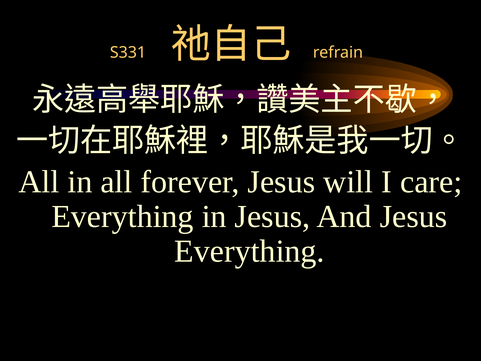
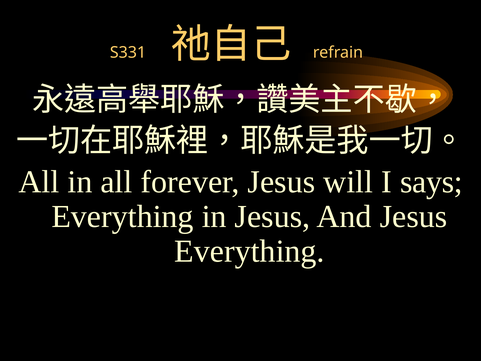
care: care -> says
